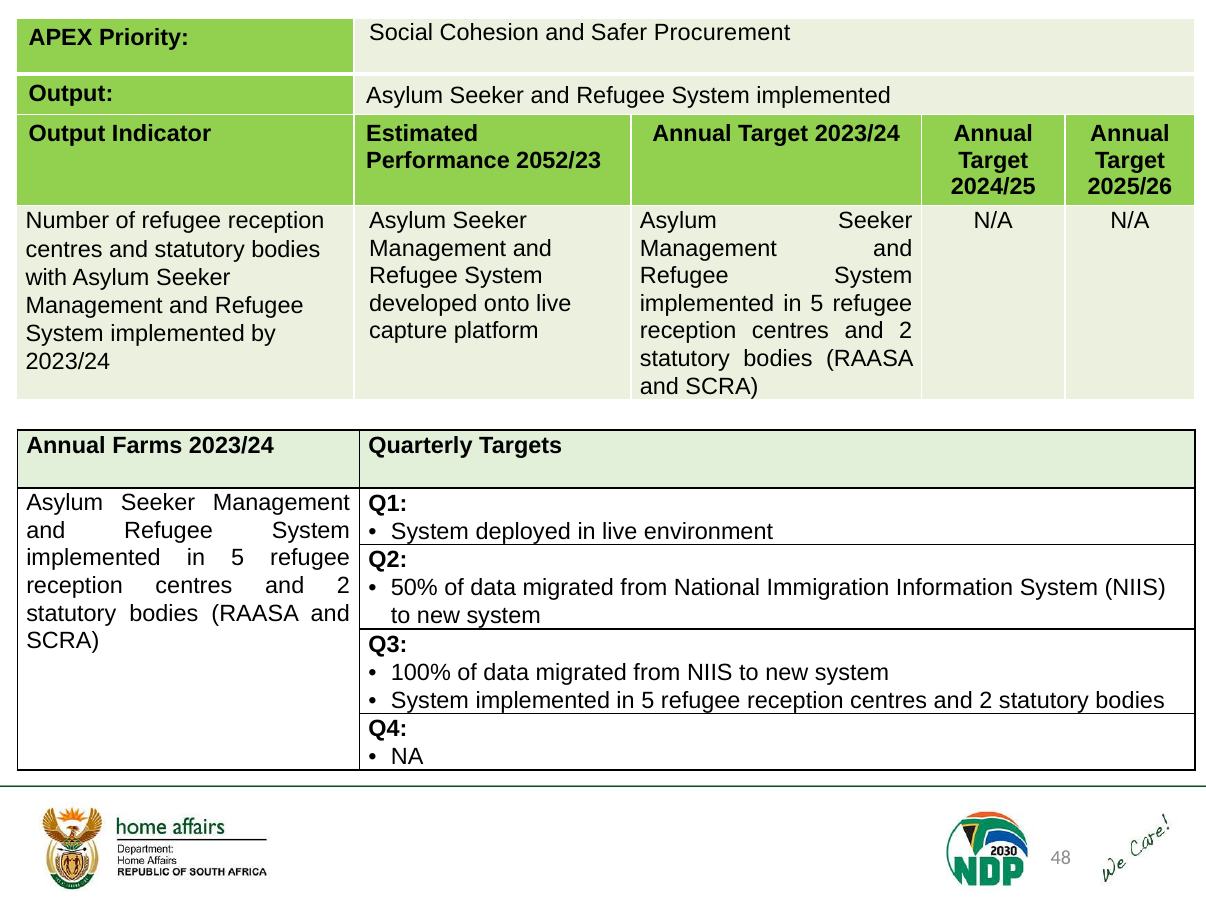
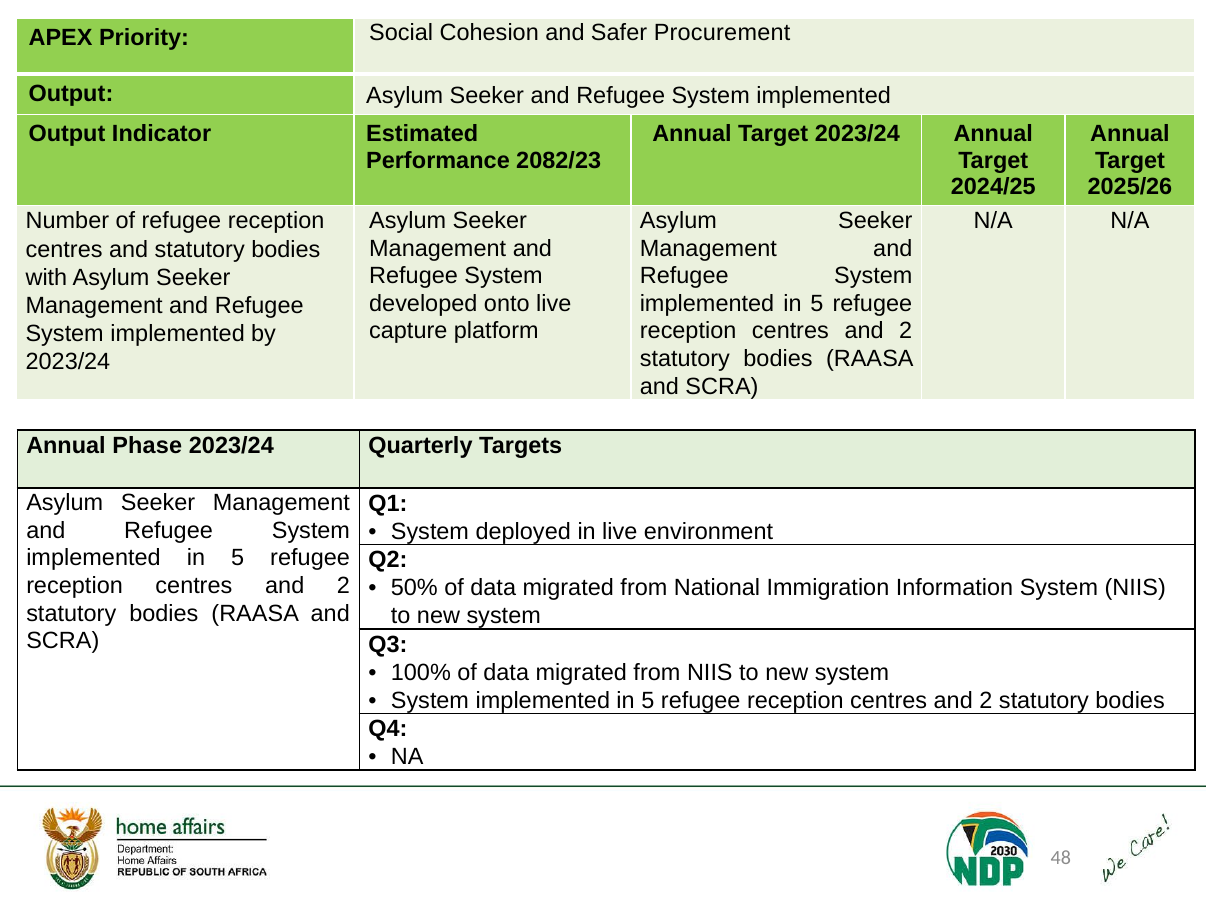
2052/23: 2052/23 -> 2082/23
Farms: Farms -> Phase
